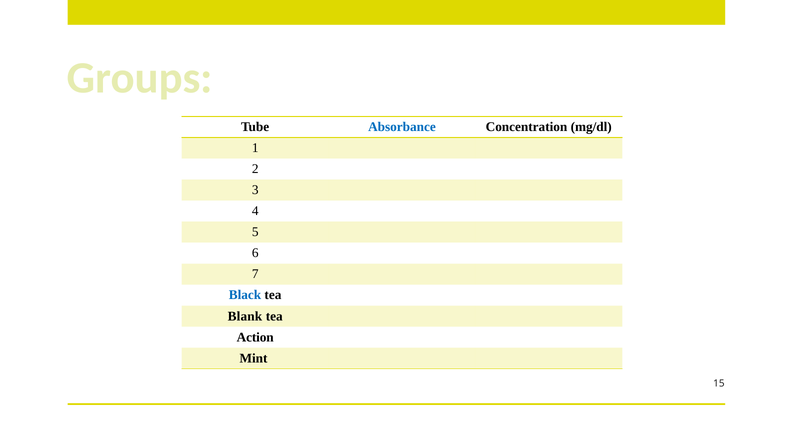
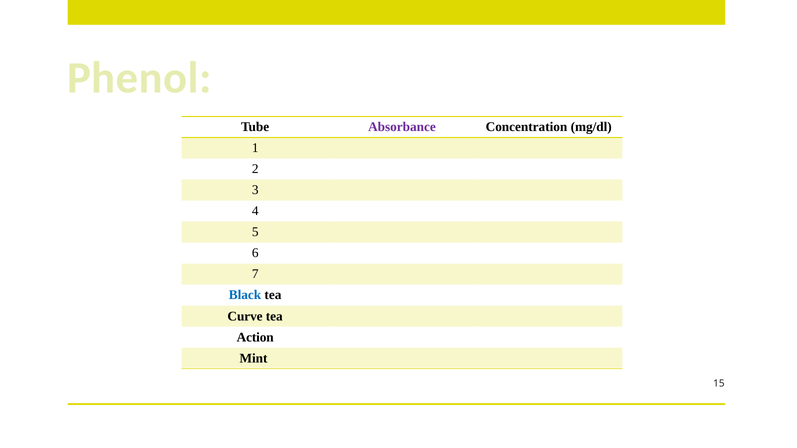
Groups: Groups -> Phenol
Absorbance colour: blue -> purple
Blank: Blank -> Curve
